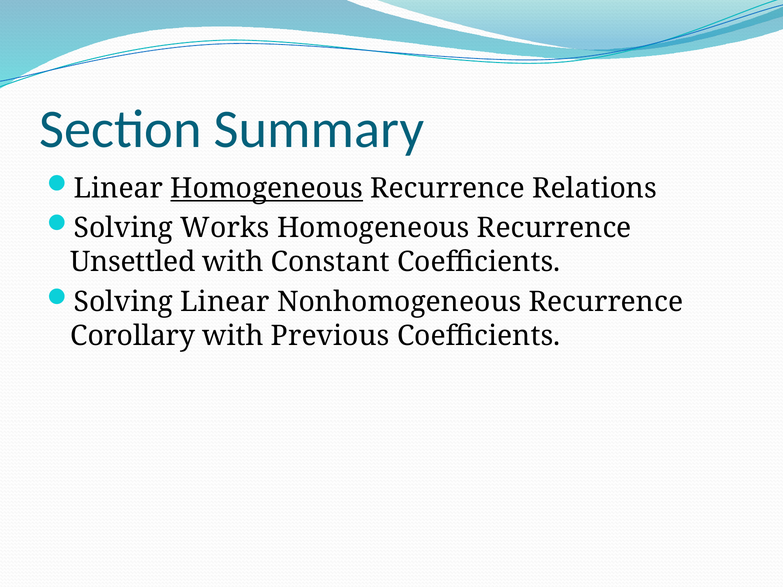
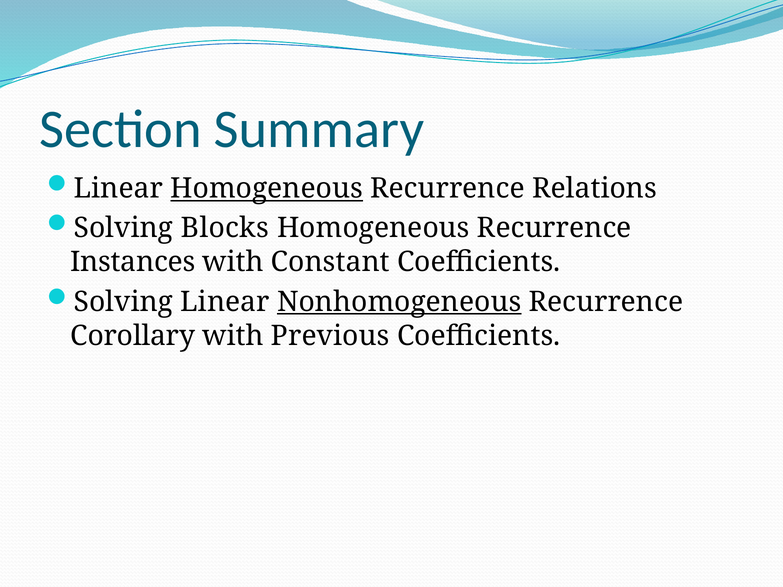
Works: Works -> Blocks
Unsettled: Unsettled -> Instances
Nonhomogeneous underline: none -> present
